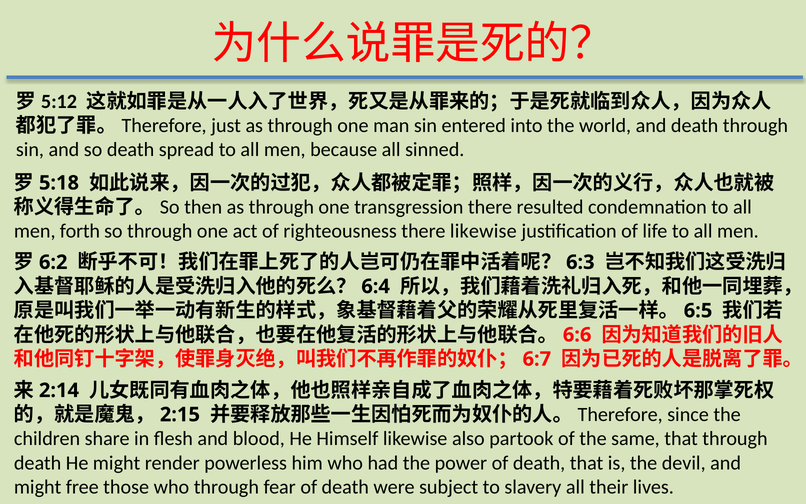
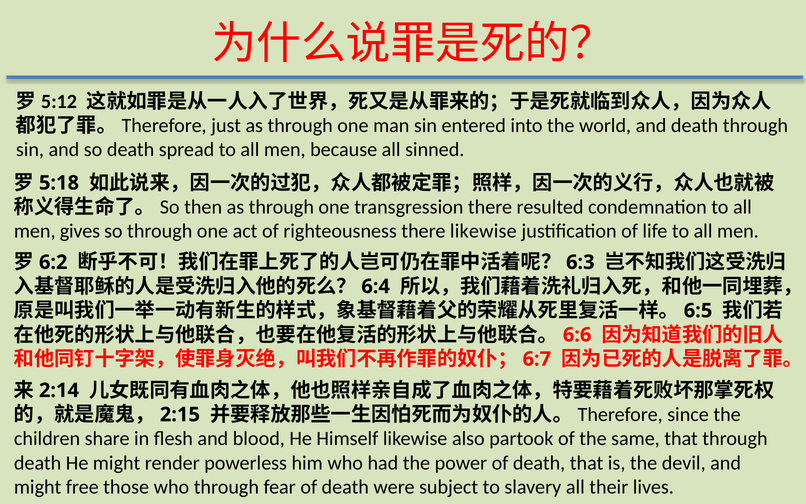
forth: forth -> gives
